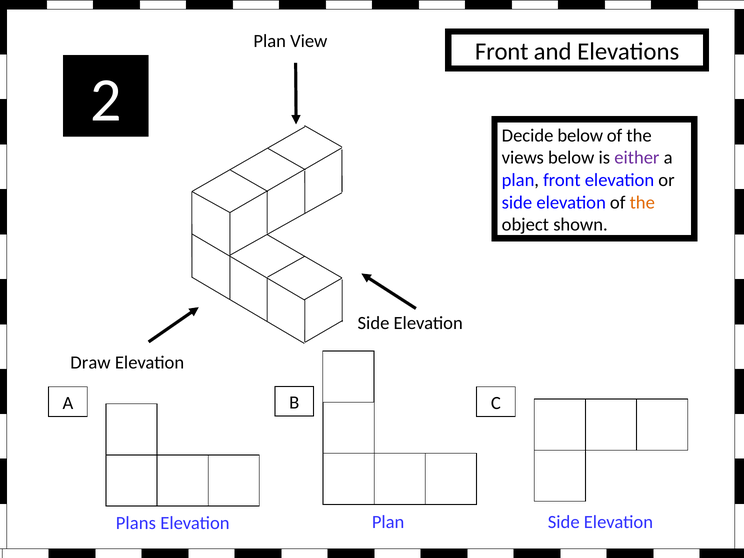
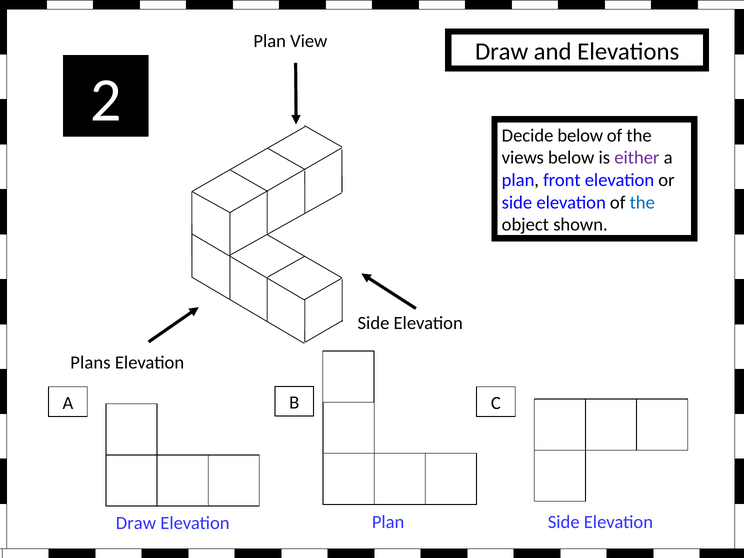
Front at (502, 52): Front -> Draw
the at (642, 202) colour: orange -> blue
Draw: Draw -> Plans
Plans at (136, 523): Plans -> Draw
